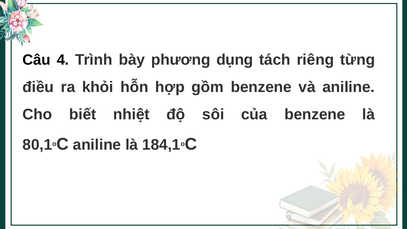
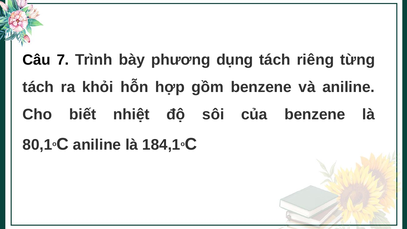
4: 4 -> 7
điều at (38, 87): điều -> tách
